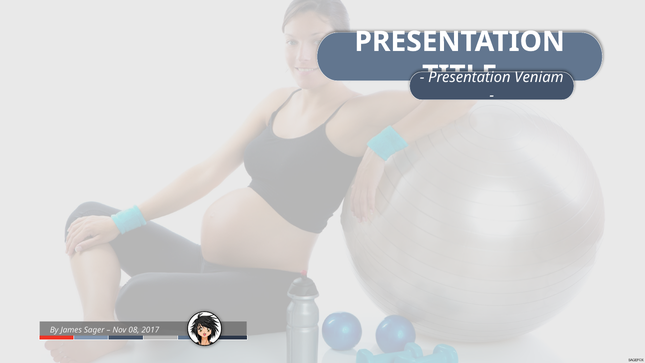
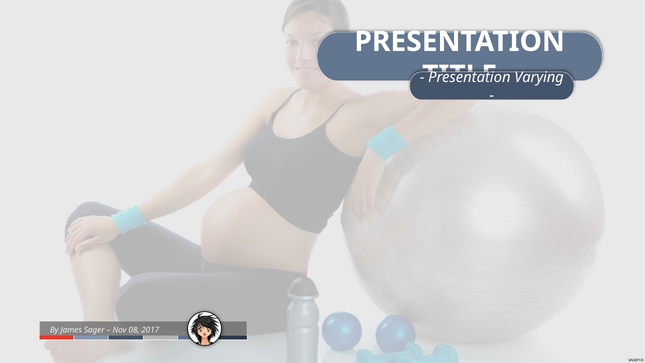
Veniam: Veniam -> Varying
